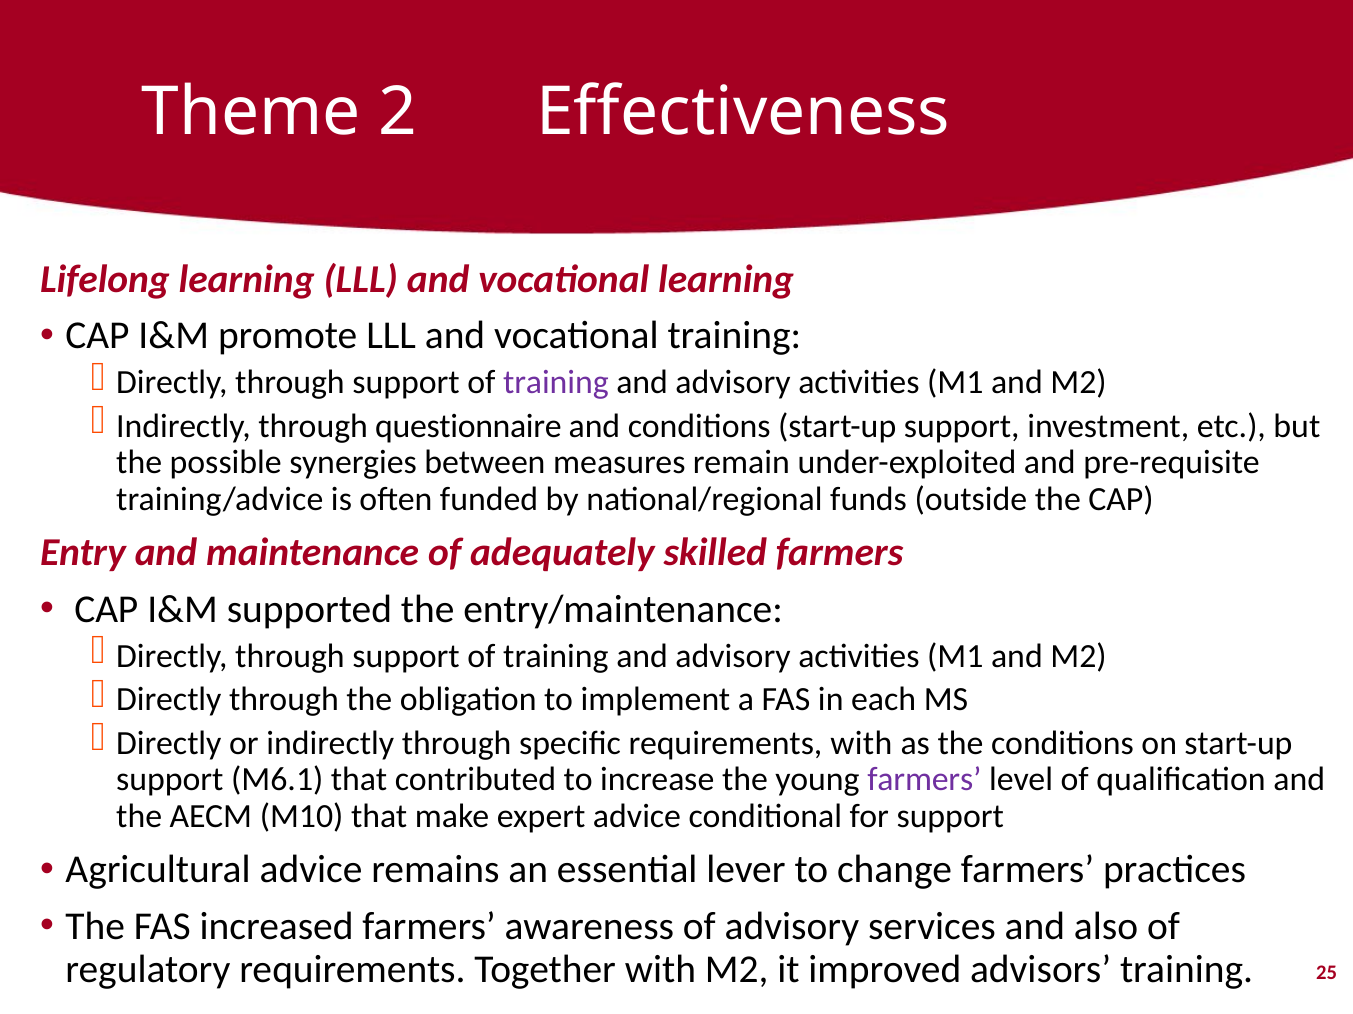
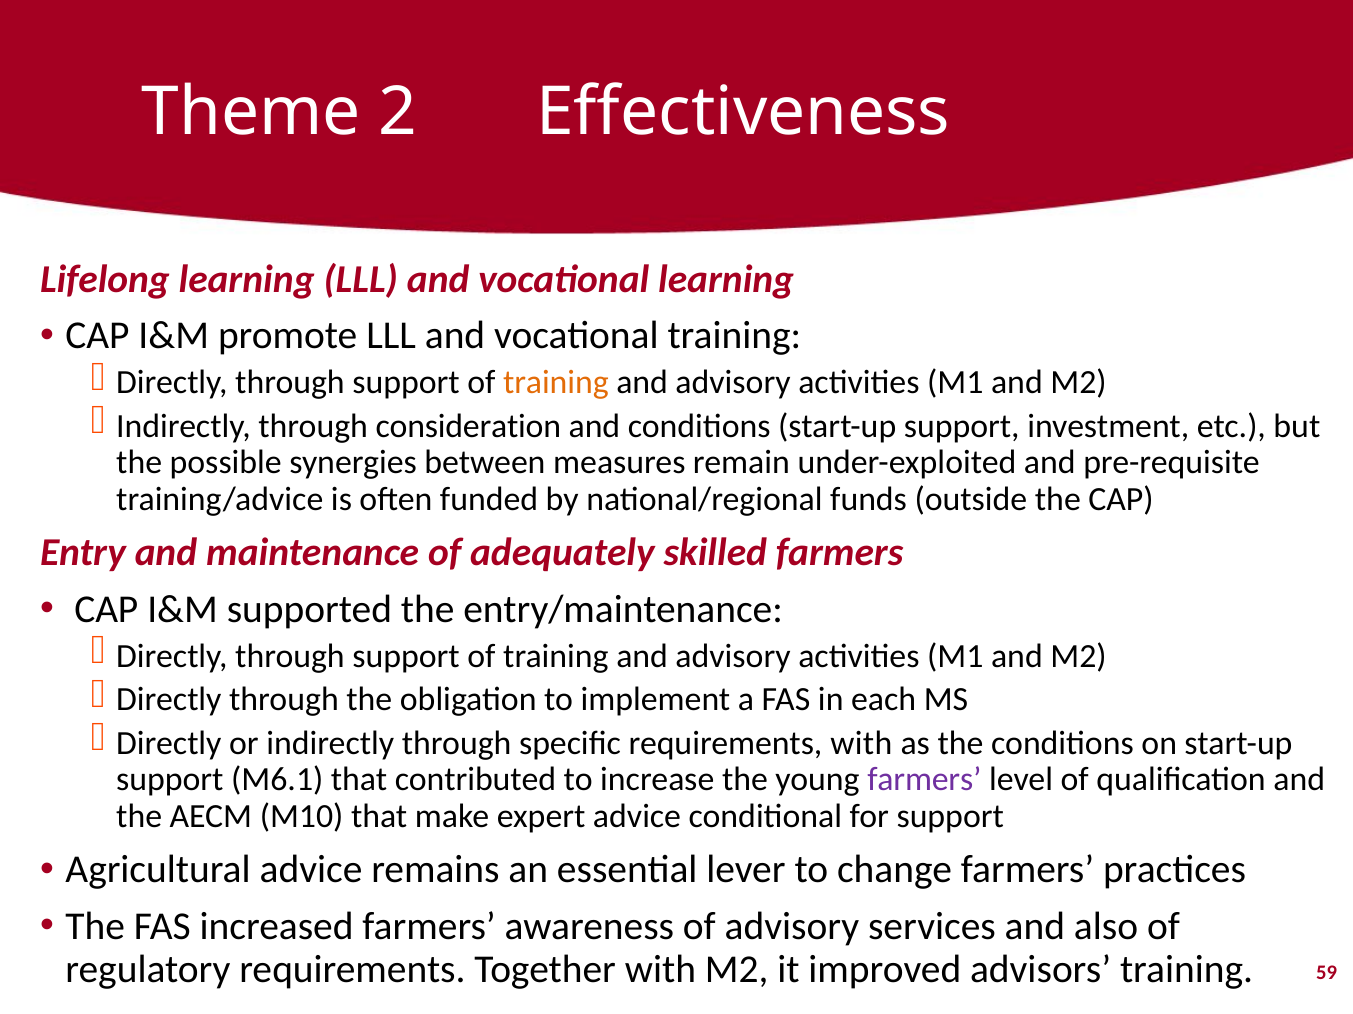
training at (556, 383) colour: purple -> orange
questionnaire: questionnaire -> consideration
25: 25 -> 59
